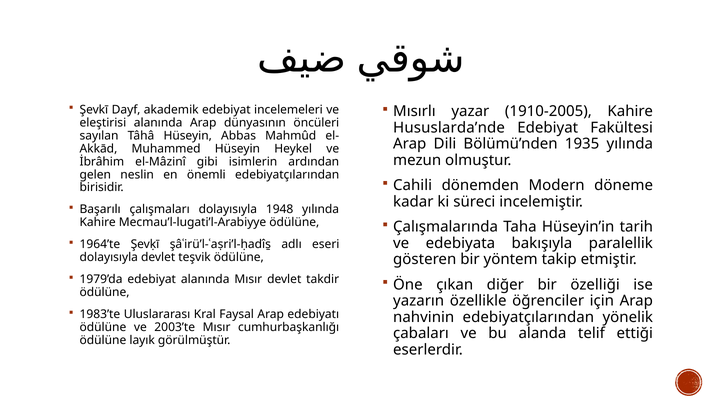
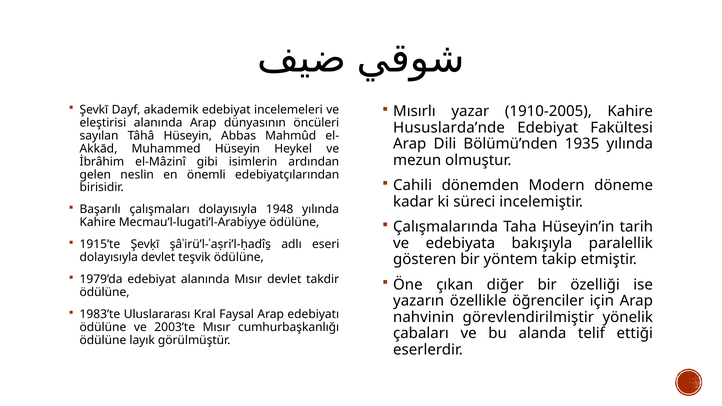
1964’te: 1964’te -> 1915’te
nahvinin edebiyatçılarından: edebiyatçılarından -> görevlendirilmiştir
